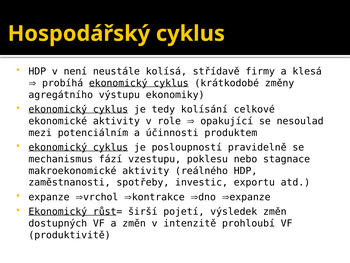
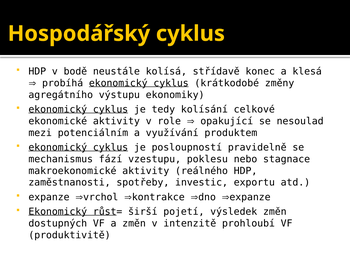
není: není -> bodě
firmy: firmy -> konec
účinnosti: účinnosti -> využívání
